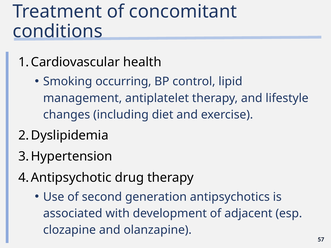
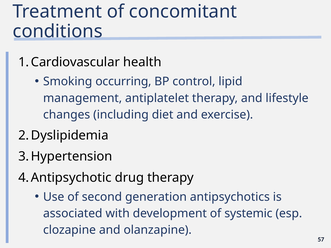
adjacent: adjacent -> systemic
